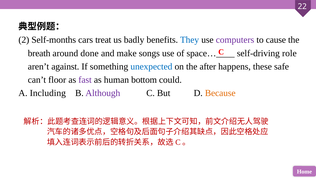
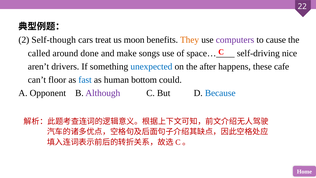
Self-months: Self-months -> Self-though
badly: badly -> moon
They colour: blue -> orange
breath: breath -> called
role: role -> nice
against: against -> drivers
safe: safe -> cafe
fast colour: purple -> blue
Including: Including -> Opponent
Because colour: orange -> blue
